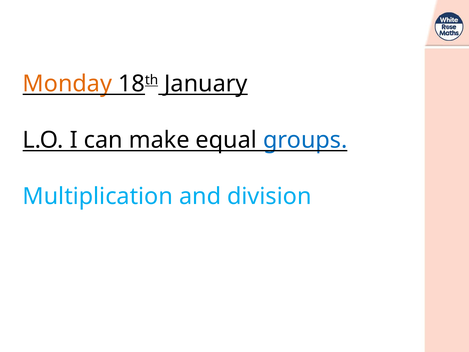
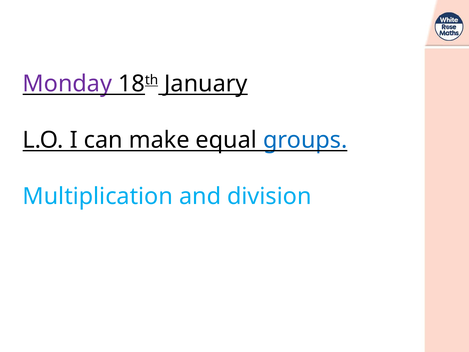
Monday colour: orange -> purple
